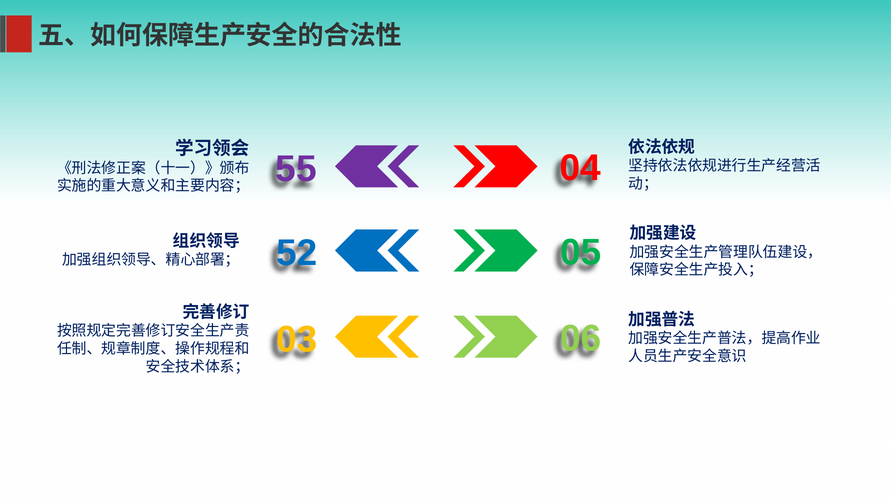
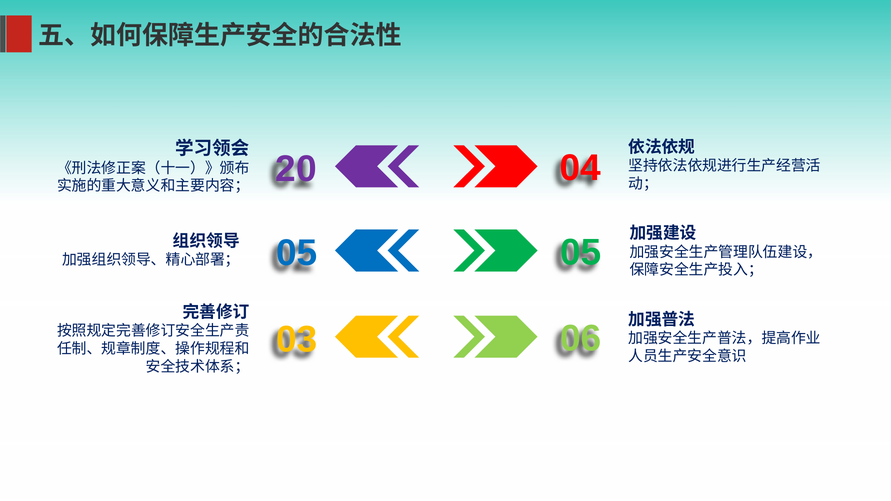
55: 55 -> 20
52 at (297, 253): 52 -> 05
